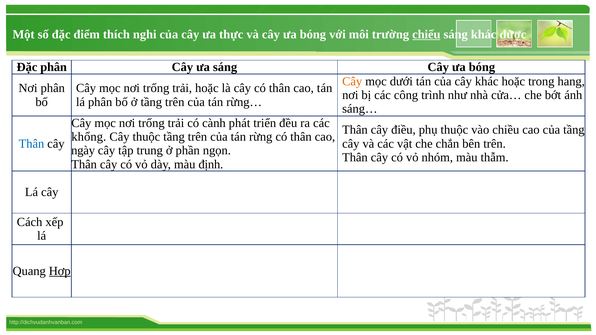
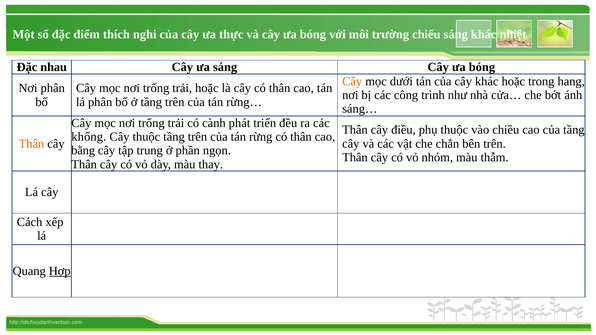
chiếu underline: present -> none
được: được -> nhiệt
Đặc phân: phân -> nhau
Thân at (31, 144) colour: blue -> orange
ngày: ngày -> bằng
định: định -> thay
